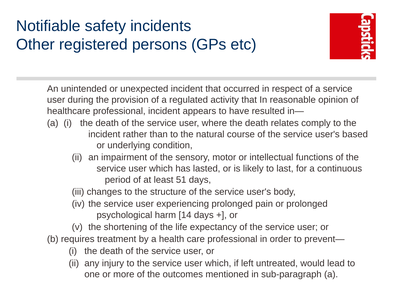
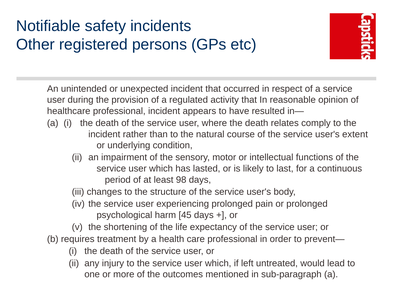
based: based -> extent
51: 51 -> 98
14: 14 -> 45
